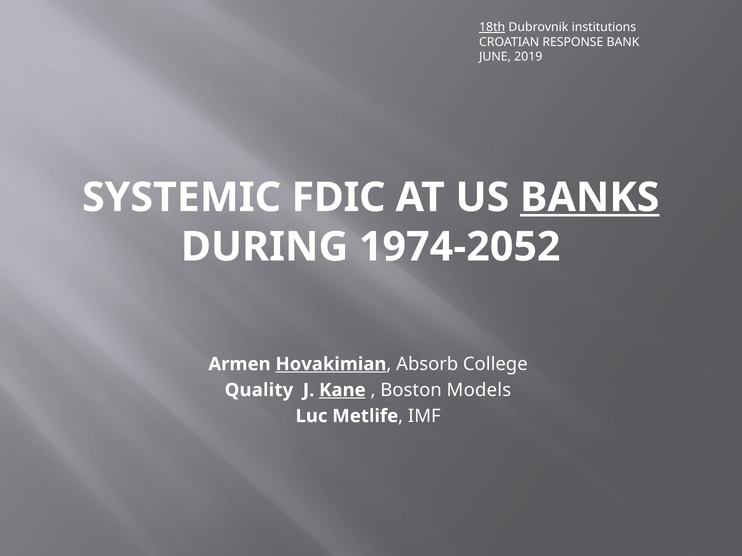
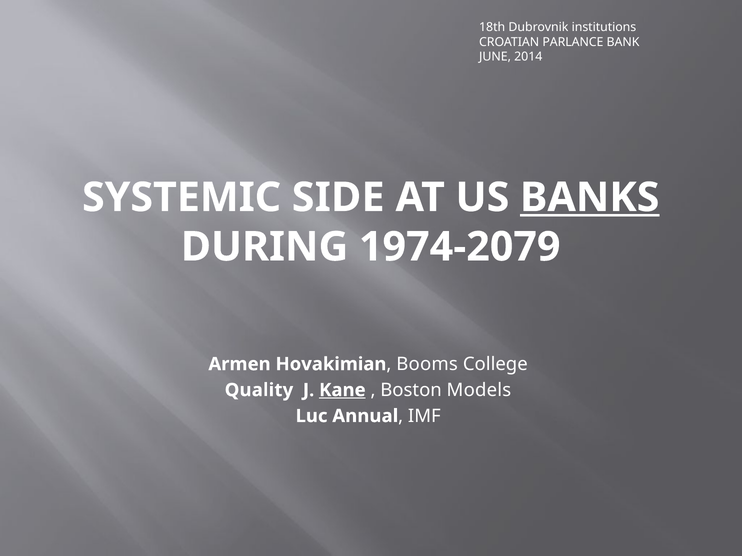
18th underline: present -> none
RESPONSE: RESPONSE -> PARLANCE
2019: 2019 -> 2014
FDIC: FDIC -> SIDE
1974-2052: 1974-2052 -> 1974-2079
Hovakimian underline: present -> none
Absorb: Absorb -> Booms
Metlife: Metlife -> Annual
